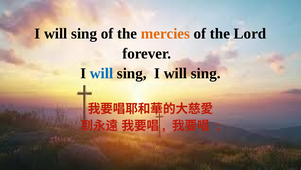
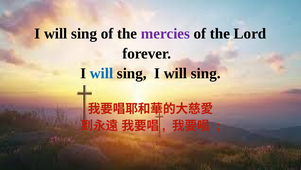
mercies colour: orange -> purple
